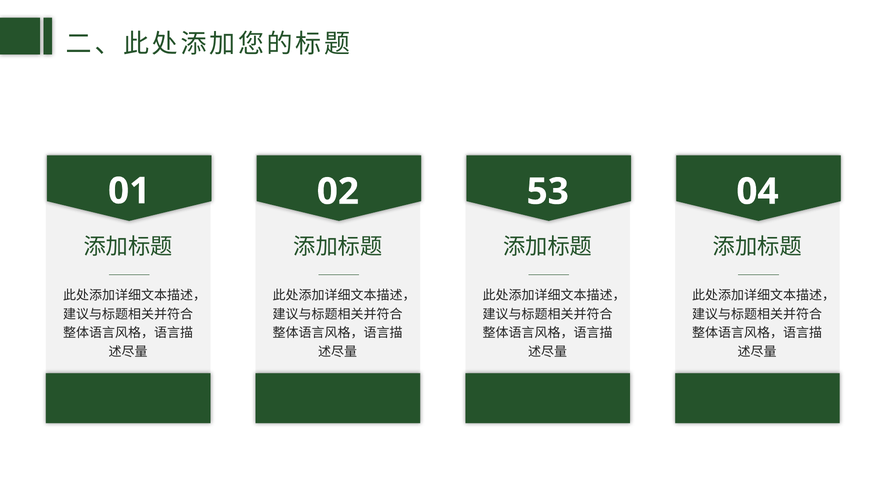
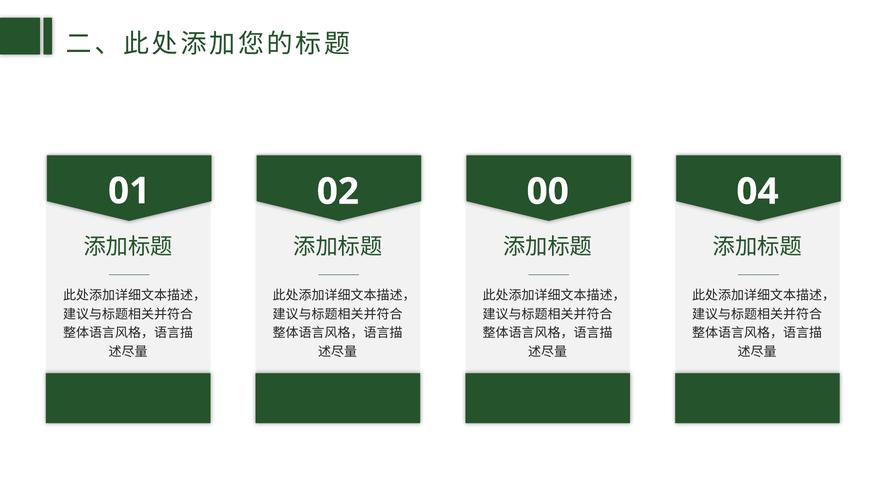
53: 53 -> 00
